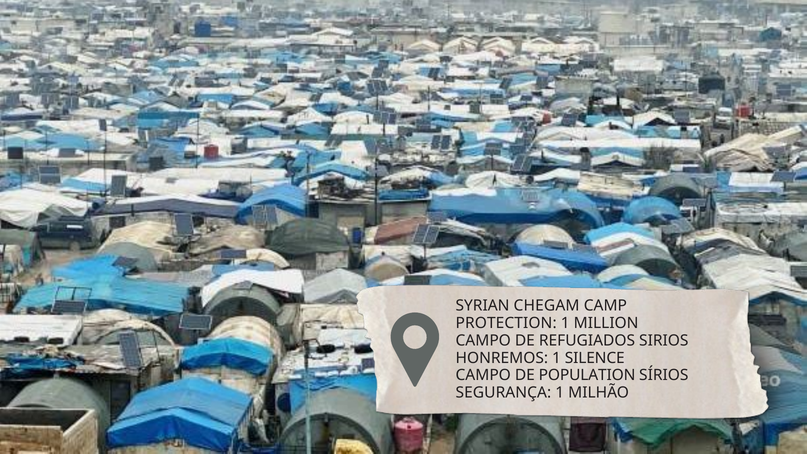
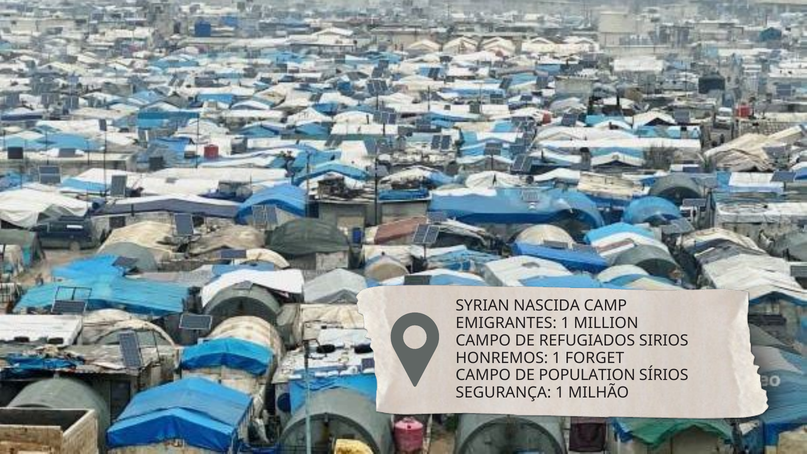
CHEGAM: CHEGAM -> NASCIDA
PROTECTION: PROTECTION -> EMIGRANTES
SILENCE: SILENCE -> FORGET
